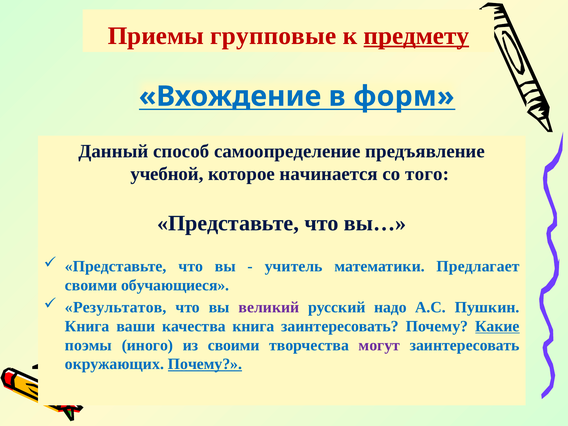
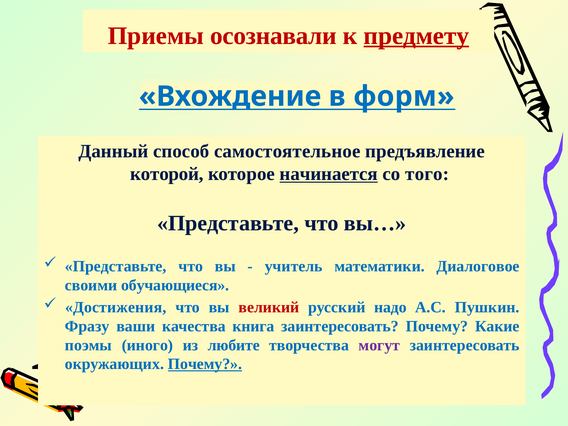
групповые: групповые -> осознавали
самоопределение: самоопределение -> самостоятельное
учебной: учебной -> которой
начинается underline: none -> present
Предлагает: Предлагает -> Диалоговое
Результатов: Результатов -> Достижения
великий colour: purple -> red
Книга at (87, 326): Книга -> Фразу
Какие underline: present -> none
из своими: своими -> любите
